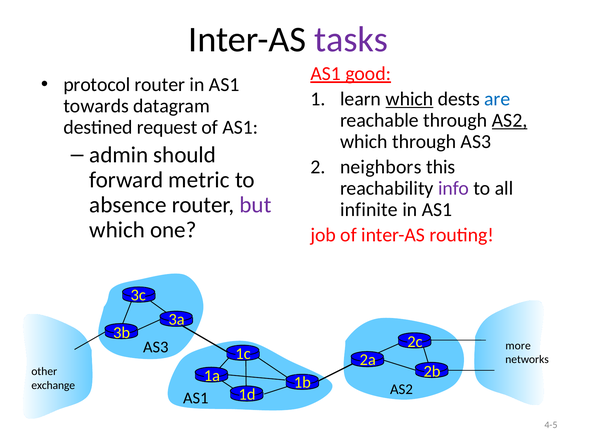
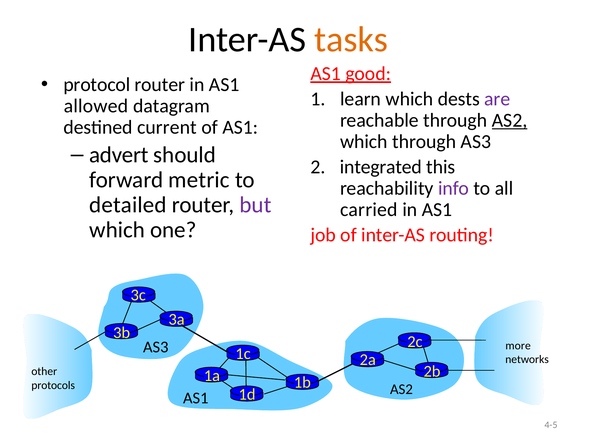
tasks colour: purple -> orange
which at (409, 99) underline: present -> none
are colour: blue -> purple
towards: towards -> allowed
request: request -> current
admin: admin -> advert
neighbors: neighbors -> integrated
absence: absence -> detailed
infinite: infinite -> carried
exchange: exchange -> protocols
